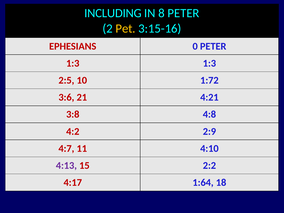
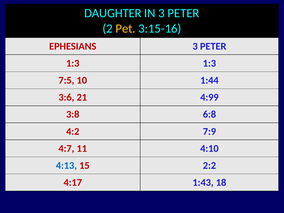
INCLUDING: INCLUDING -> DAUGHTER
IN 8: 8 -> 3
EPHESIANS 0: 0 -> 3
2:5: 2:5 -> 7:5
1:72: 1:72 -> 1:44
4:21: 4:21 -> 4:99
4:8: 4:8 -> 6:8
2:9: 2:9 -> 7:9
4:13 colour: purple -> blue
1:64: 1:64 -> 1:43
